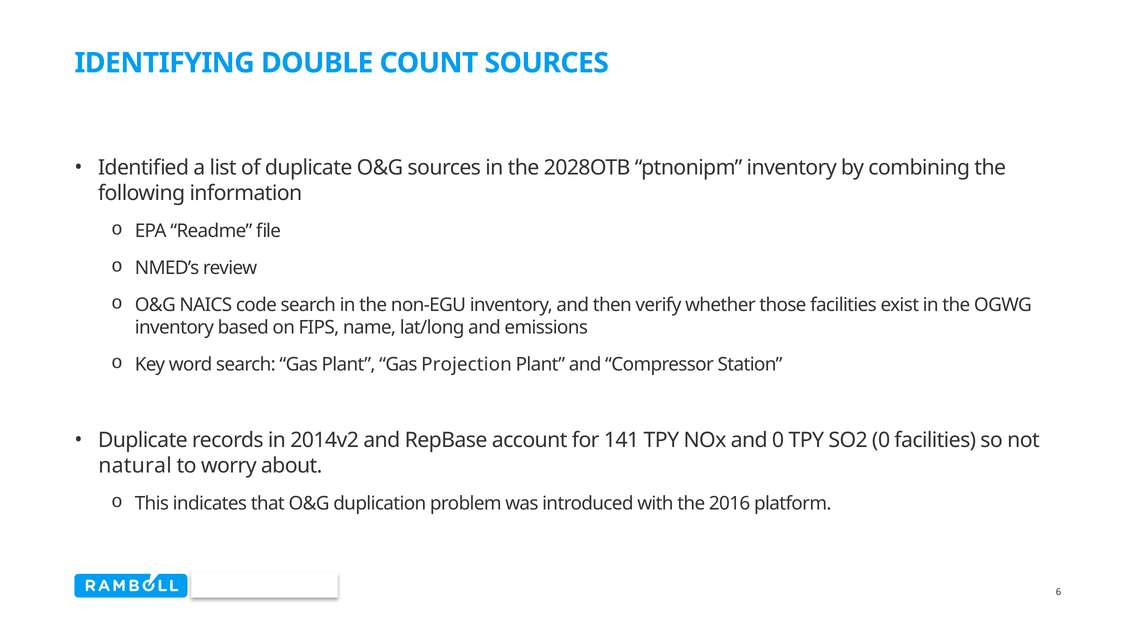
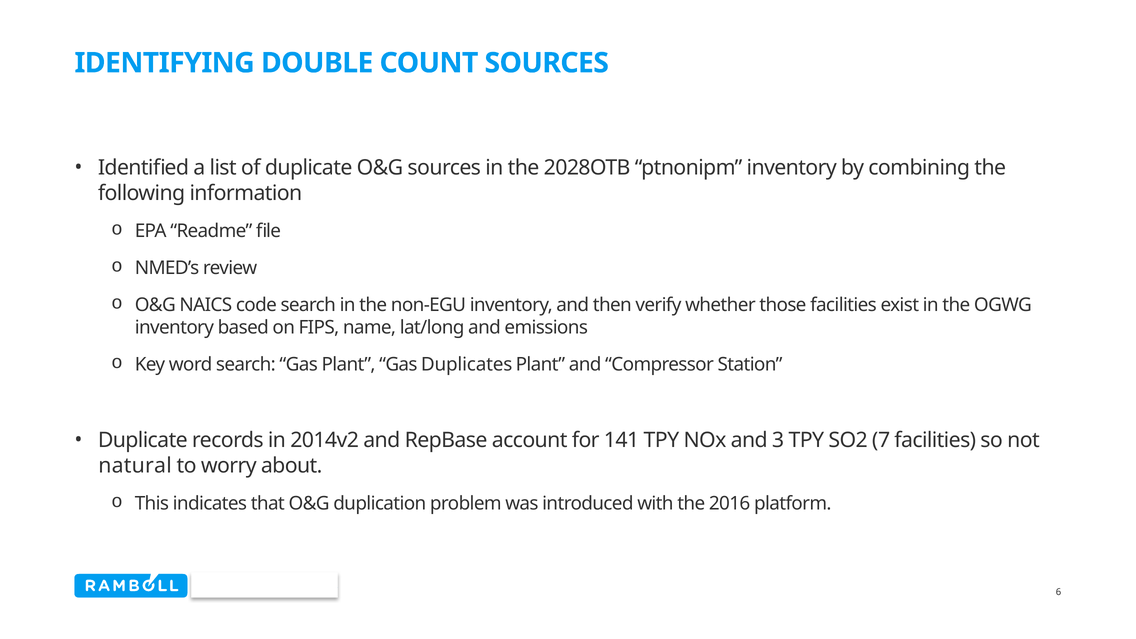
Projection: Projection -> Duplicates
and 0: 0 -> 3
SO2 0: 0 -> 7
